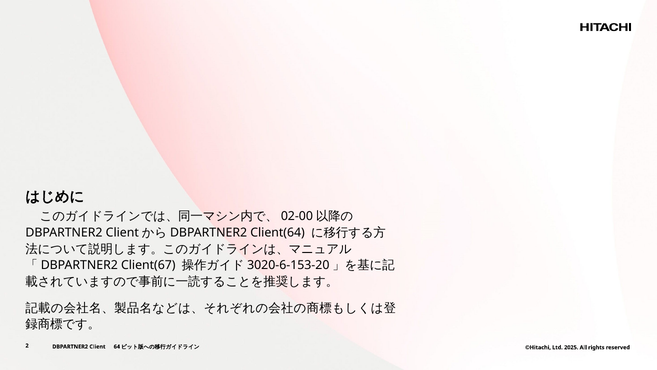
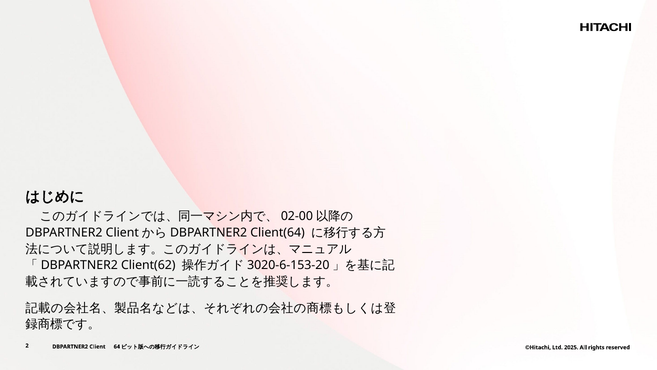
Client(67: Client(67 -> Client(62
